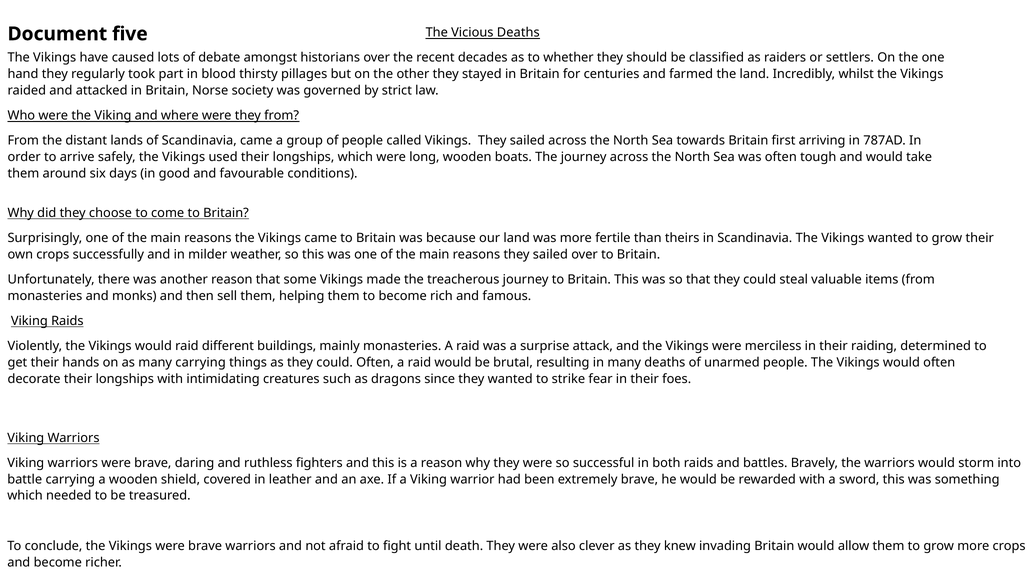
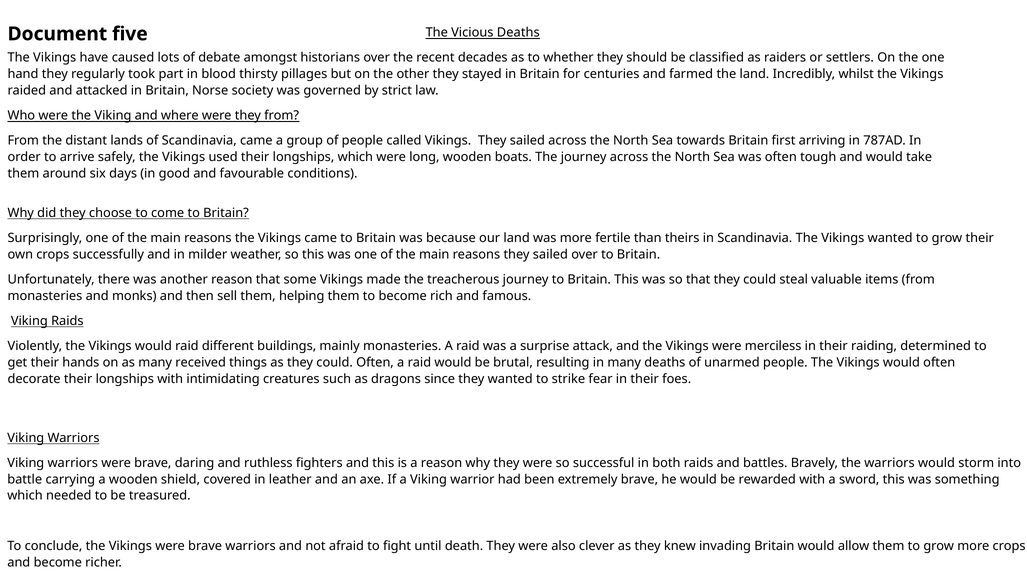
many carrying: carrying -> received
